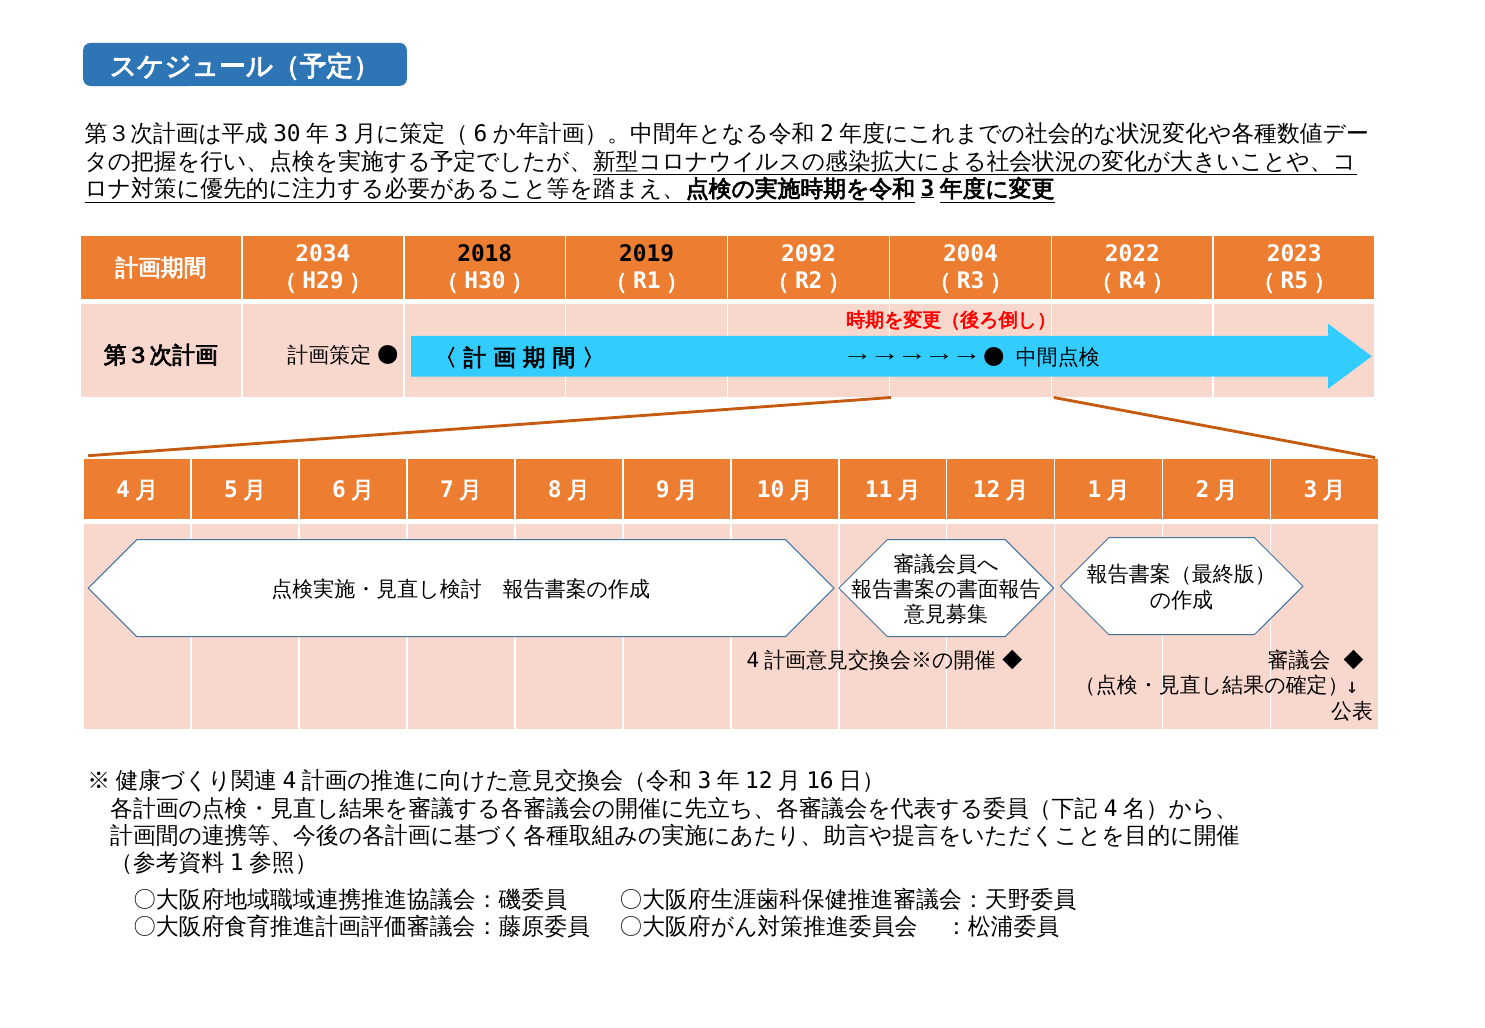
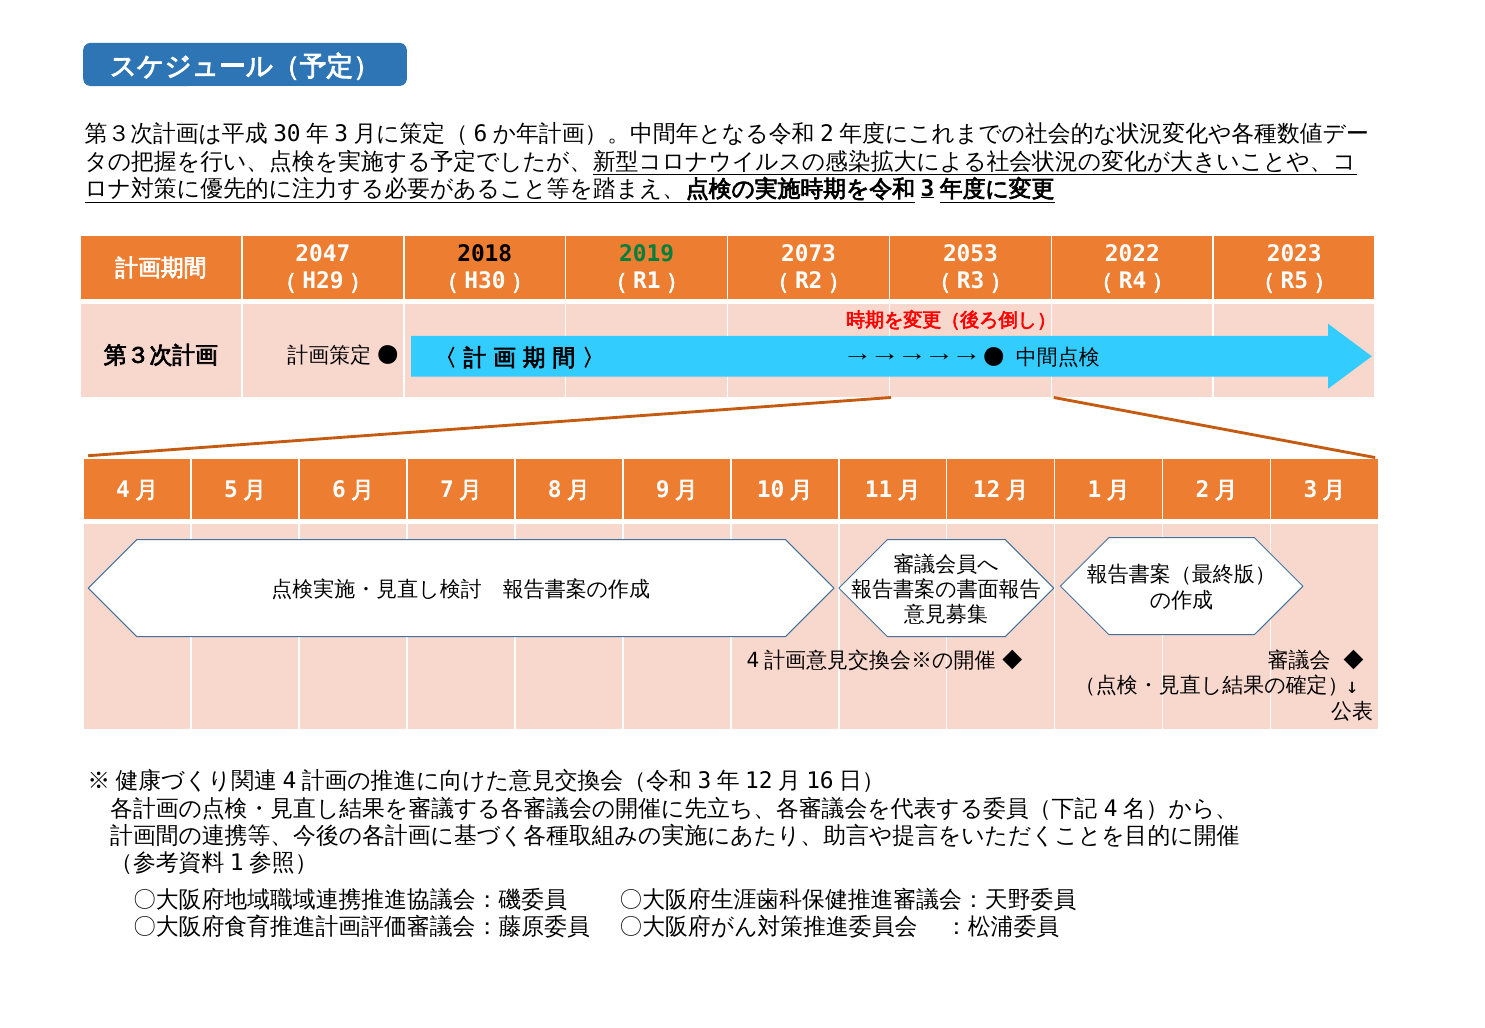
2034: 2034 -> 2047
2019 colour: black -> green
2092: 2092 -> 2073
2004: 2004 -> 2053
